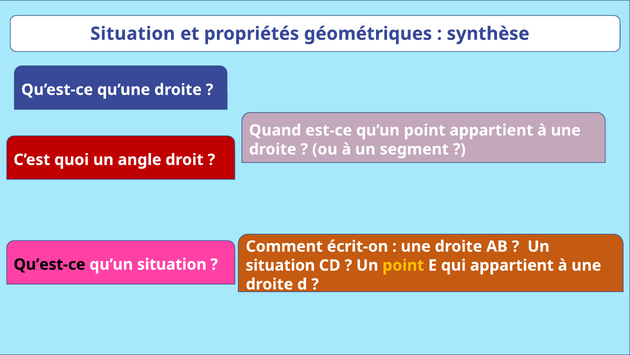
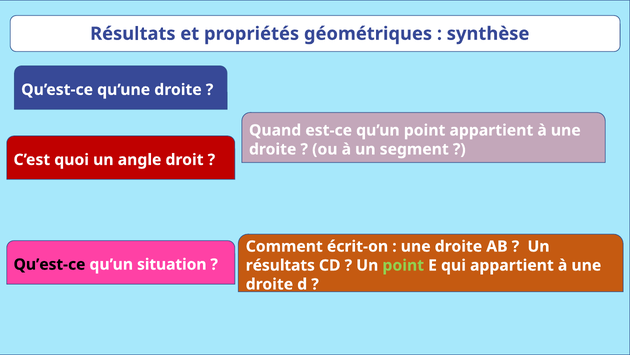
Situation at (133, 34): Situation -> Résultats
situation at (280, 265): situation -> résultats
point at (403, 265) colour: yellow -> light green
